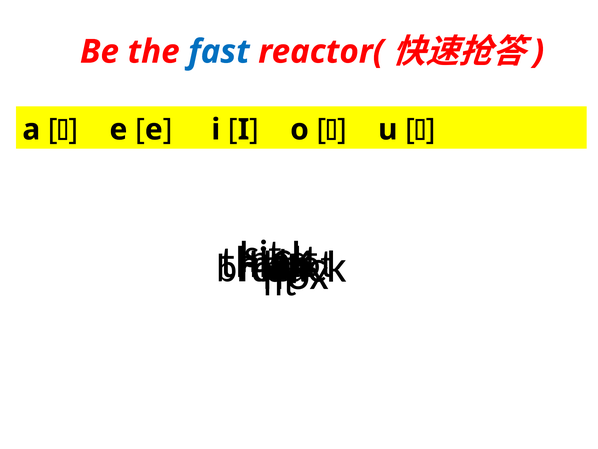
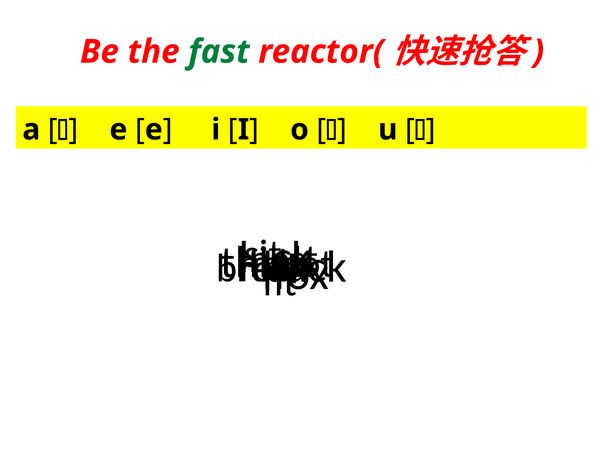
fast colour: blue -> green
